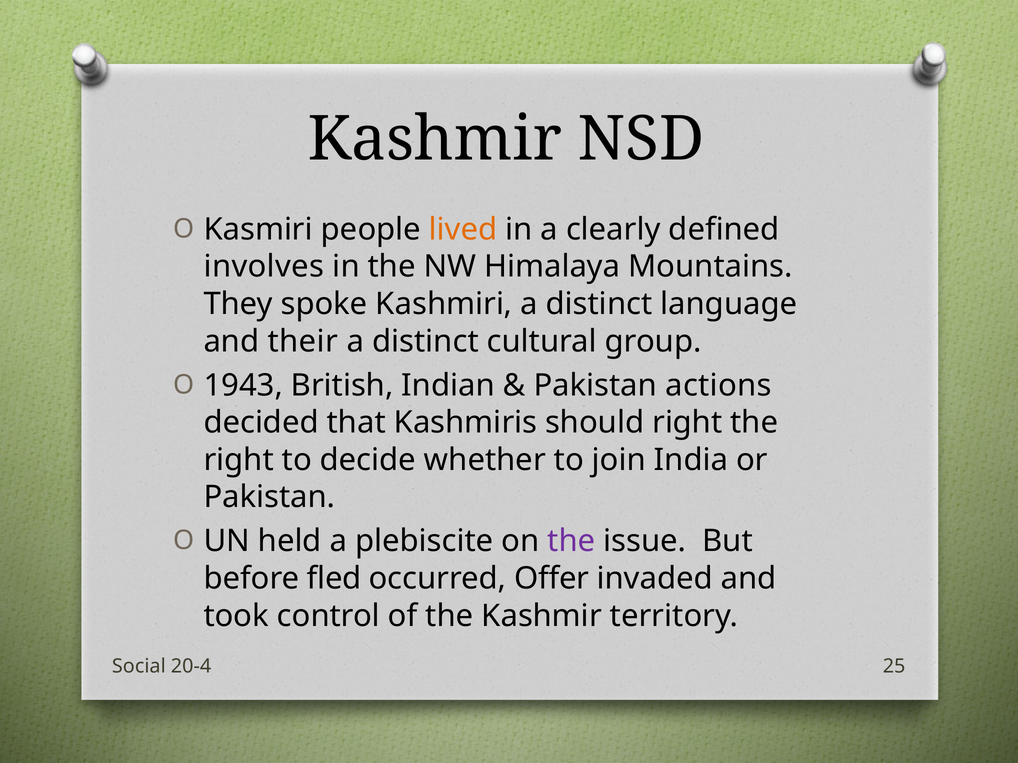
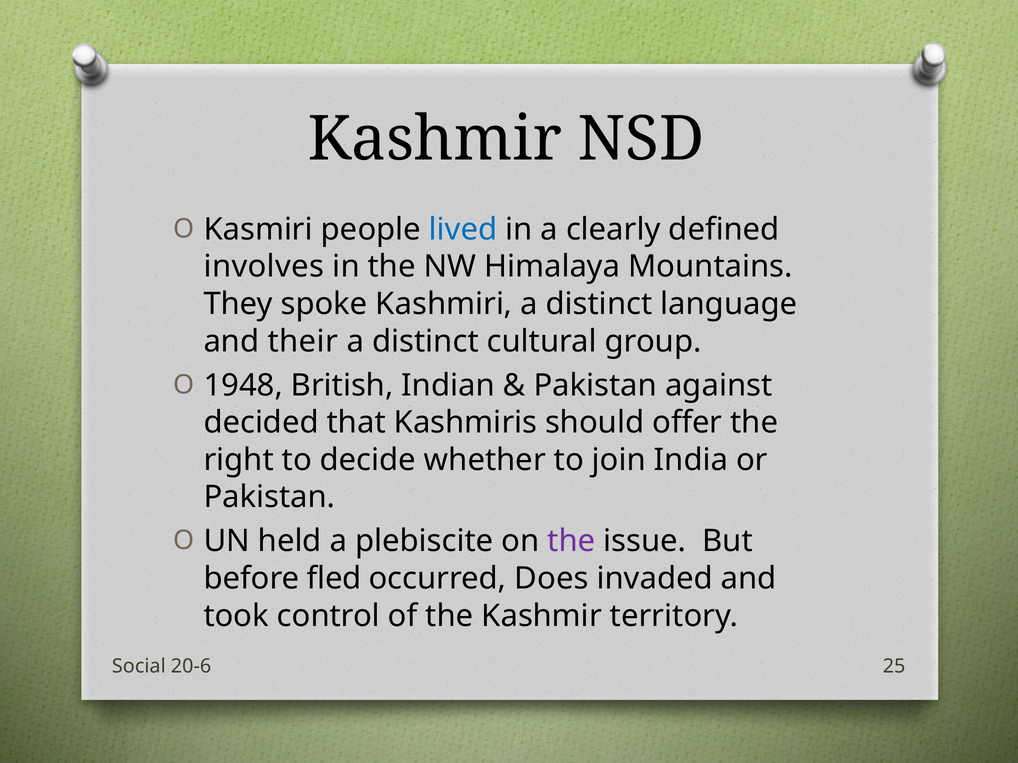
lived colour: orange -> blue
1943: 1943 -> 1948
actions: actions -> against
should right: right -> offer
Offer: Offer -> Does
20-4: 20-4 -> 20-6
